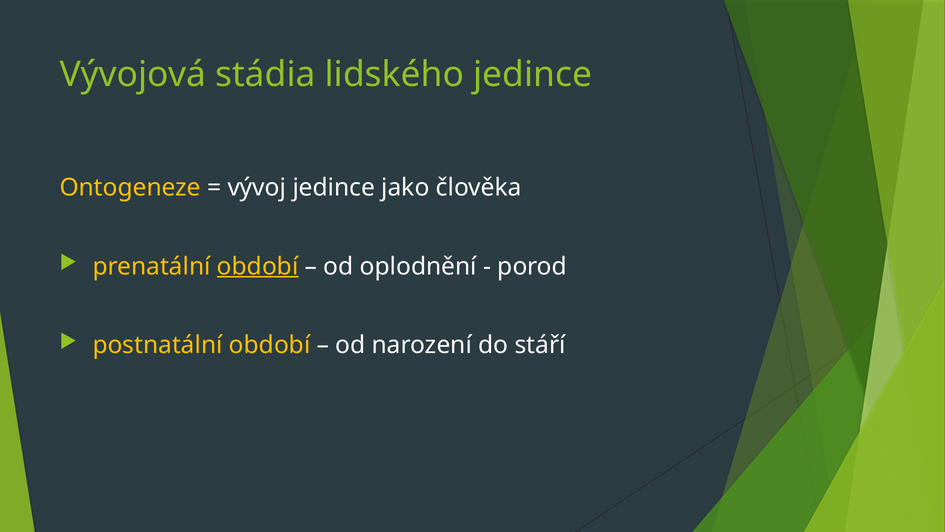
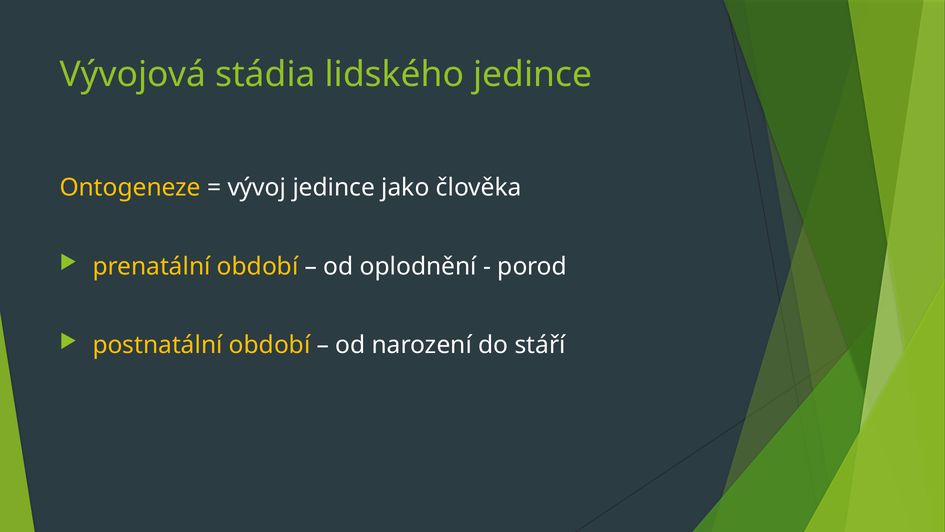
období at (258, 266) underline: present -> none
